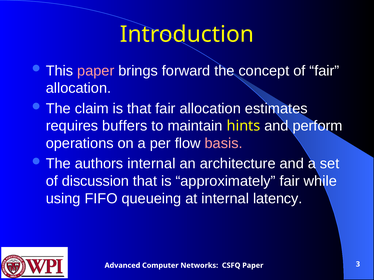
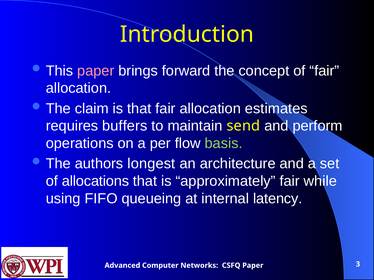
hints: hints -> send
basis colour: pink -> light green
authors internal: internal -> longest
discussion: discussion -> allocations
